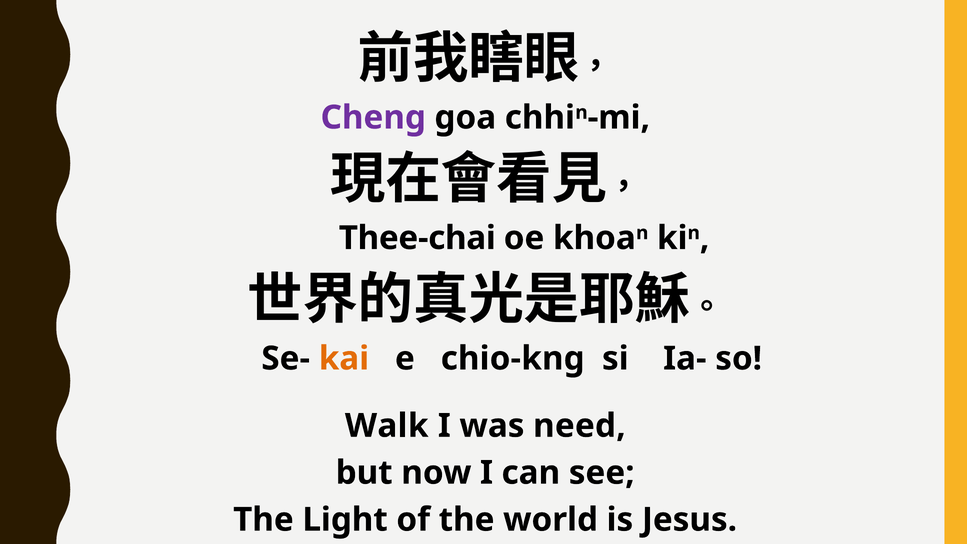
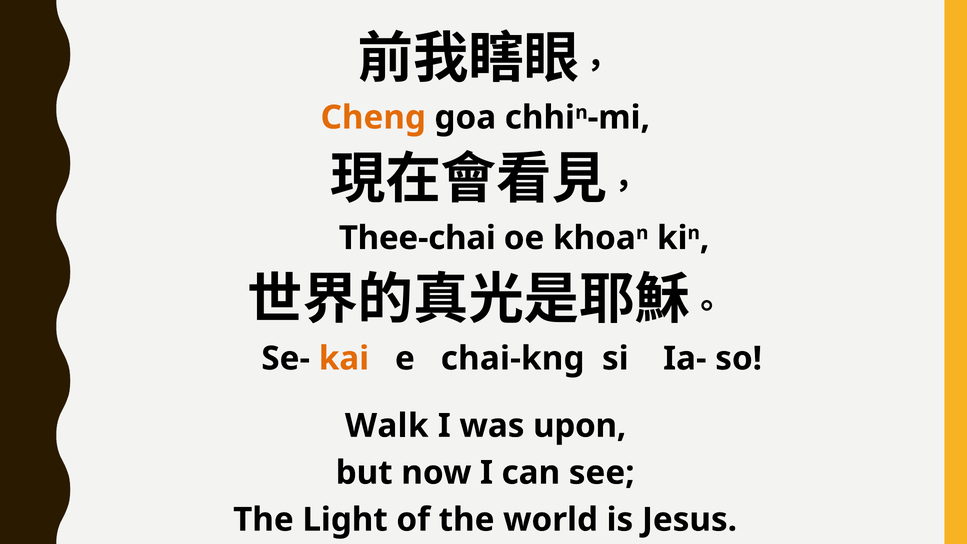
Cheng colour: purple -> orange
chio-kng: chio-kng -> chai-kng
need: need -> upon
